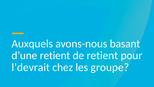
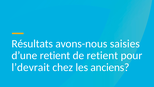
Auxquels: Auxquels -> Résultats
basant: basant -> saisies
groupe: groupe -> anciens
